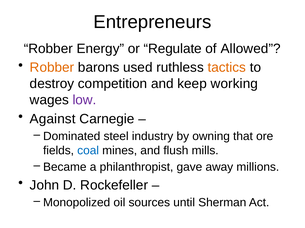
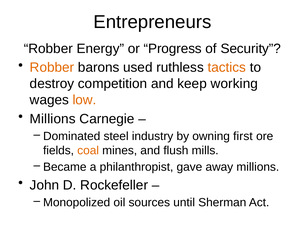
Regulate: Regulate -> Progress
Allowed: Allowed -> Security
low colour: purple -> orange
Against at (53, 119): Against -> Millions
that: that -> first
coal colour: blue -> orange
